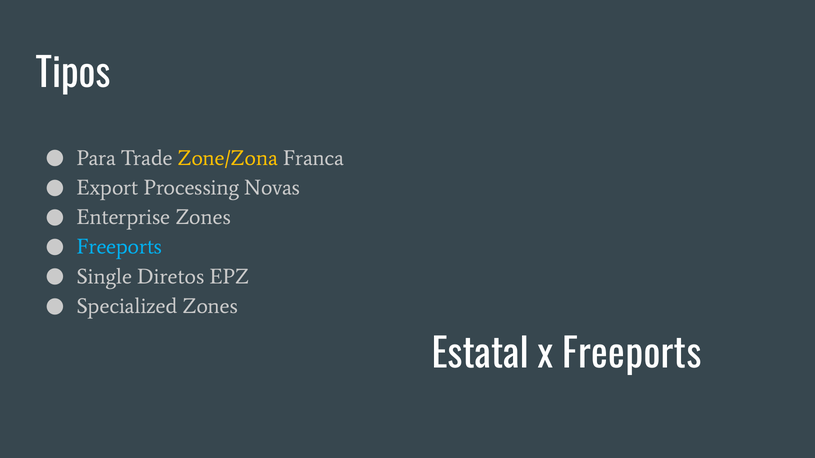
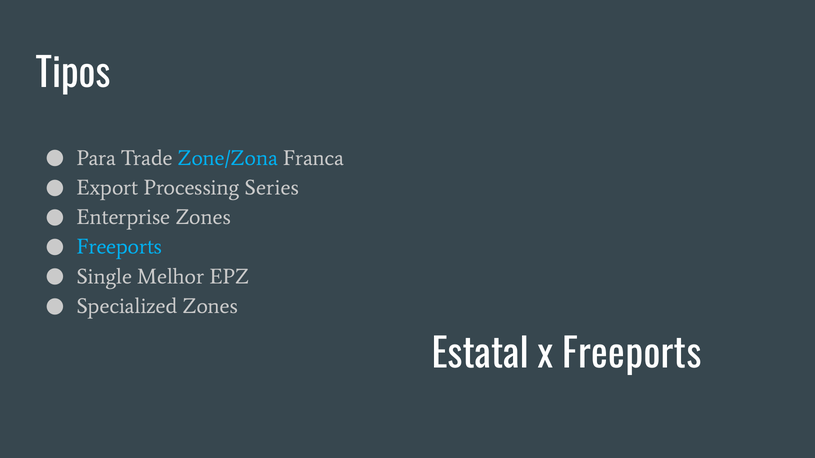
Zone/Zona colour: yellow -> light blue
Novas: Novas -> Series
Diretos: Diretos -> Melhor
